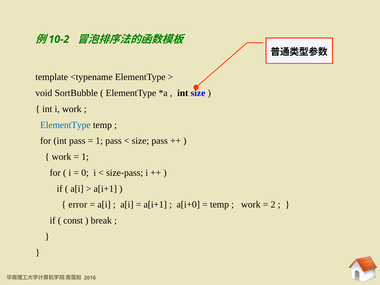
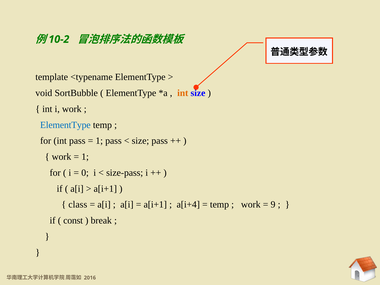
int at (183, 93) colour: black -> orange
error: error -> class
a[i+0: a[i+0 -> a[i+4
2: 2 -> 9
